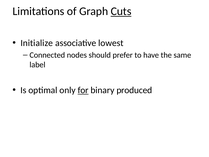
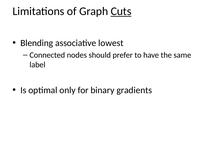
Initialize: Initialize -> Blending
for underline: present -> none
produced: produced -> gradients
